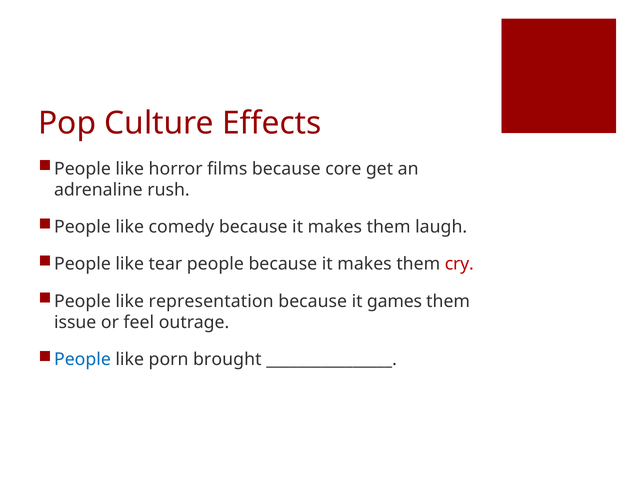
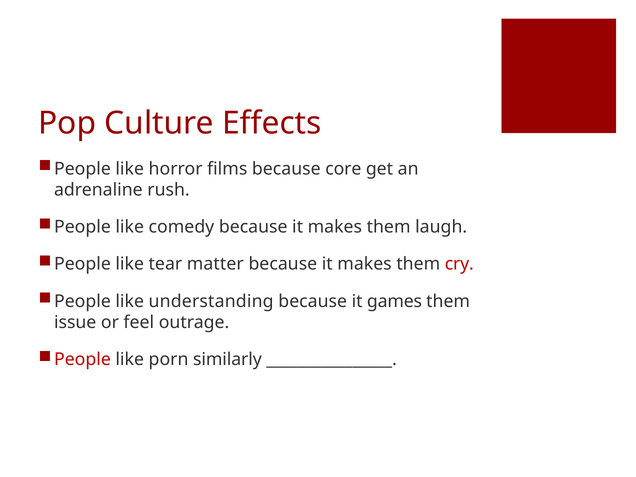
tear people: people -> matter
representation: representation -> understanding
People at (82, 360) colour: blue -> red
brought: brought -> similarly
